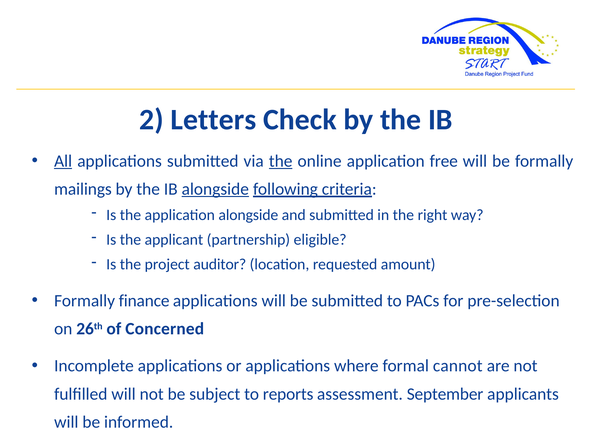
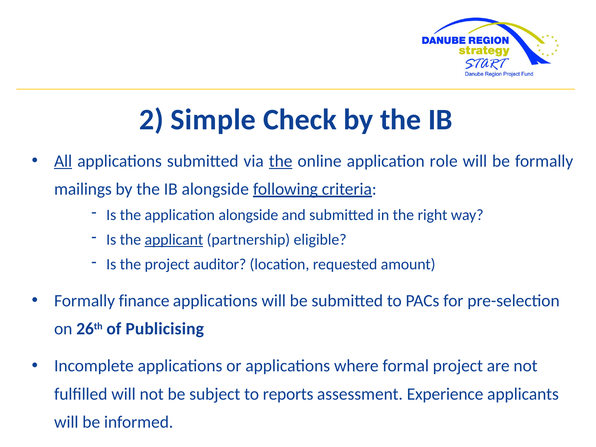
Letters: Letters -> Simple
free: free -> role
alongside at (215, 189) underline: present -> none
applicant underline: none -> present
Concerned: Concerned -> Publicising
formal cannot: cannot -> project
September: September -> Experience
